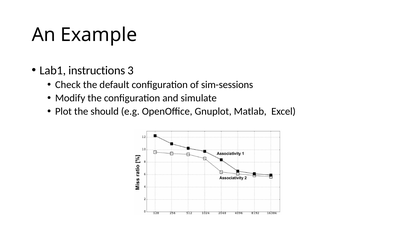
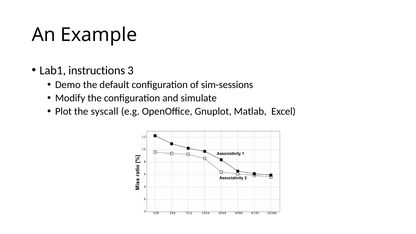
Check: Check -> Demo
should: should -> syscall
